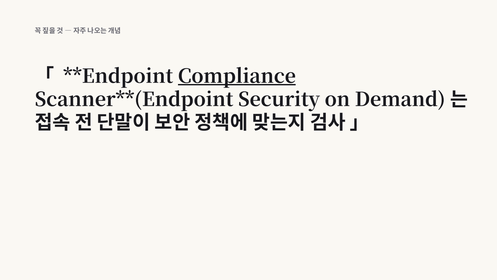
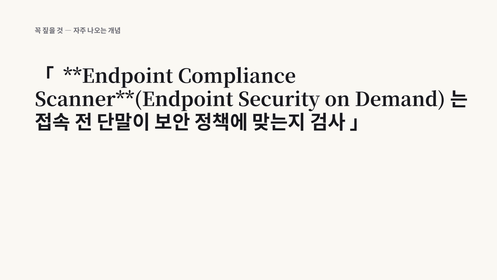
Compliance underline: present -> none
